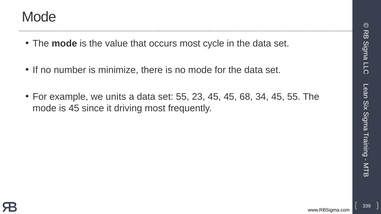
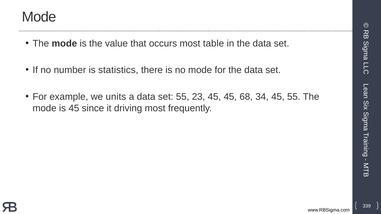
cycle: cycle -> table
minimize: minimize -> statistics
